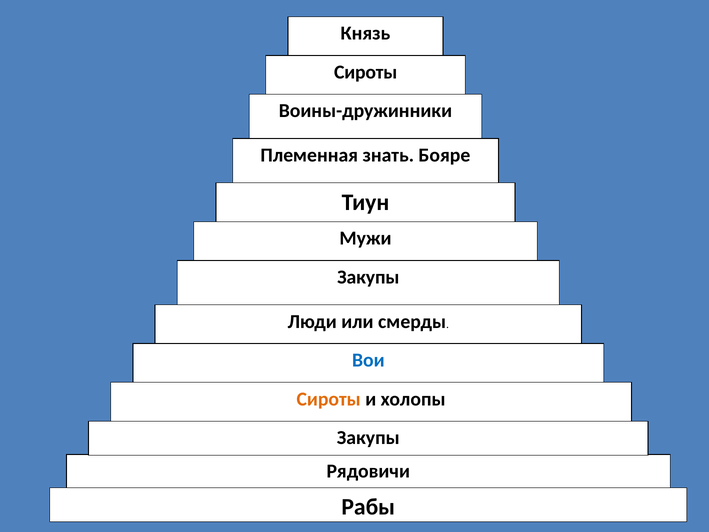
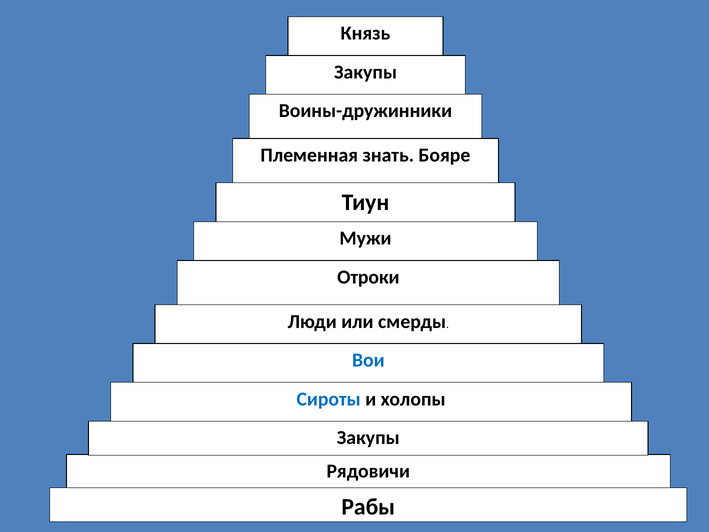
Сироты at (366, 72): Сироты -> Закупы
Закупы at (368, 277): Закупы -> Отроки
Сироты at (329, 399) colour: orange -> blue
